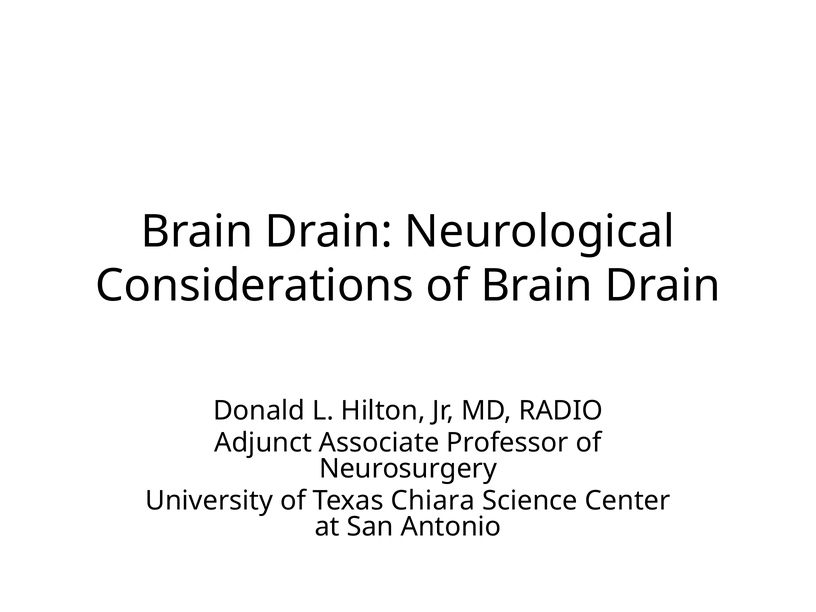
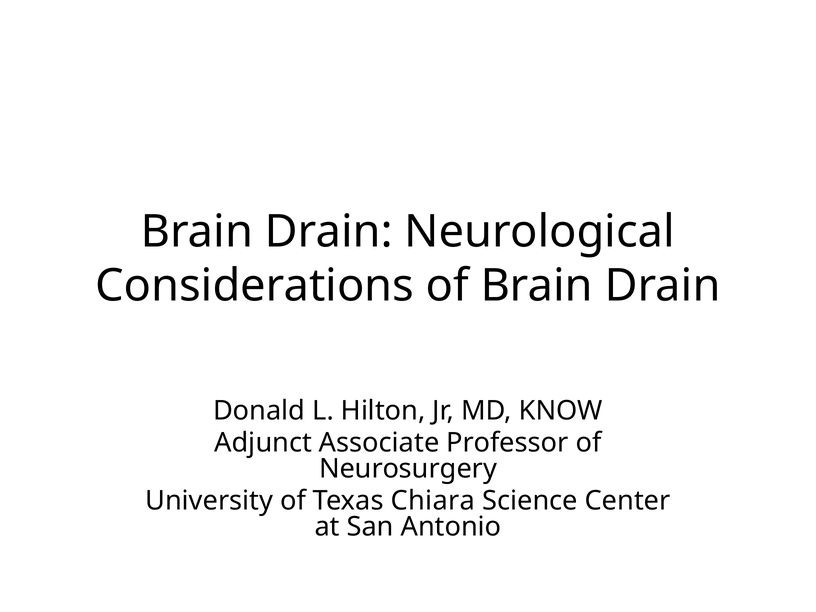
RADIO: RADIO -> KNOW
